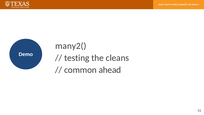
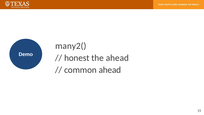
testing: testing -> honest
the cleans: cleans -> ahead
